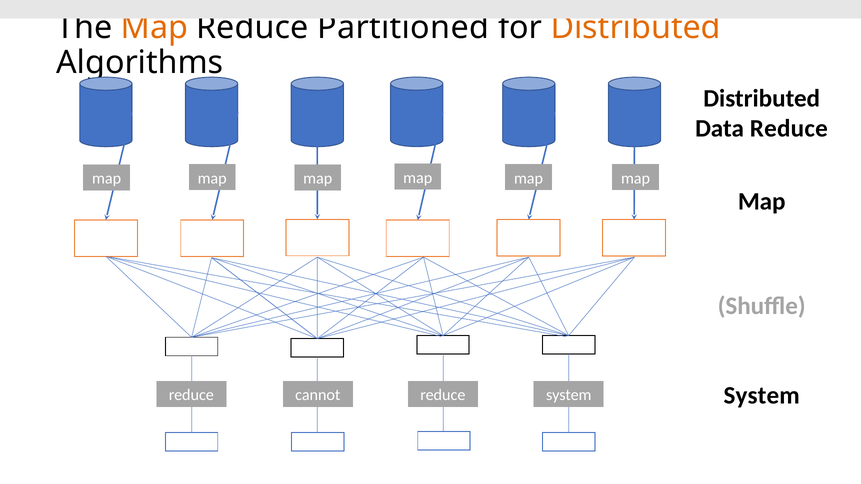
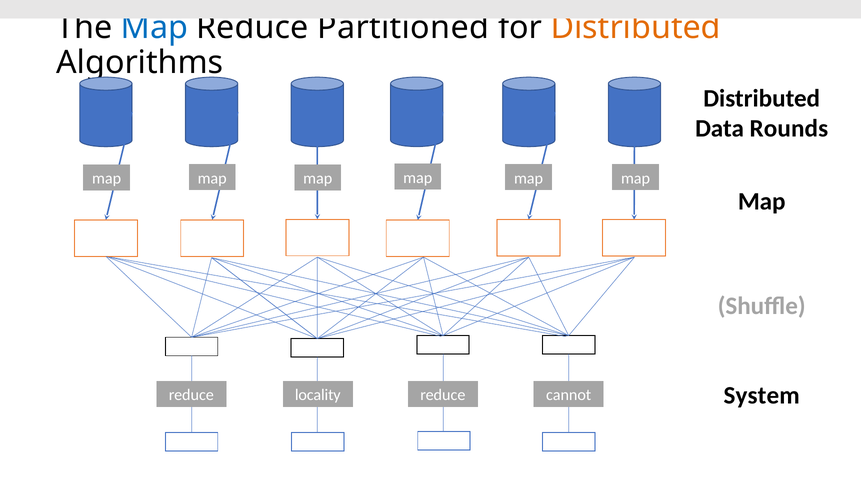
Map at (154, 28) colour: orange -> blue
Data Reduce: Reduce -> Rounds
cannot: cannot -> locality
reduce system: system -> cannot
